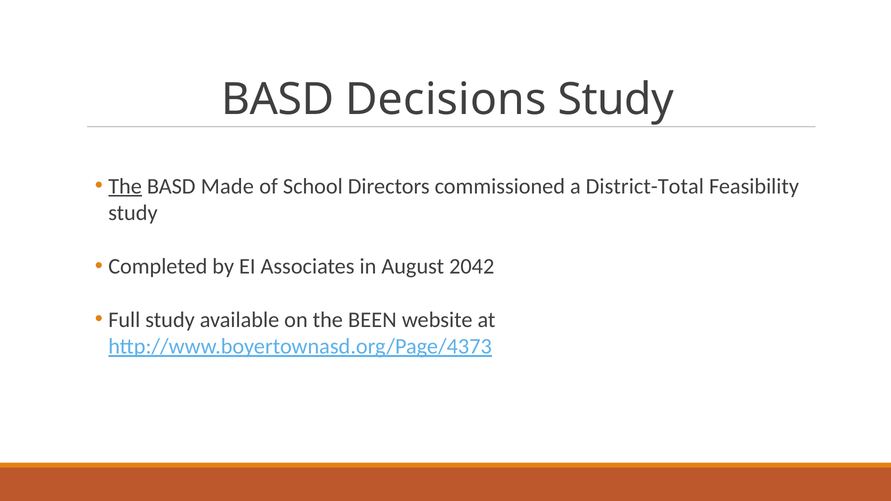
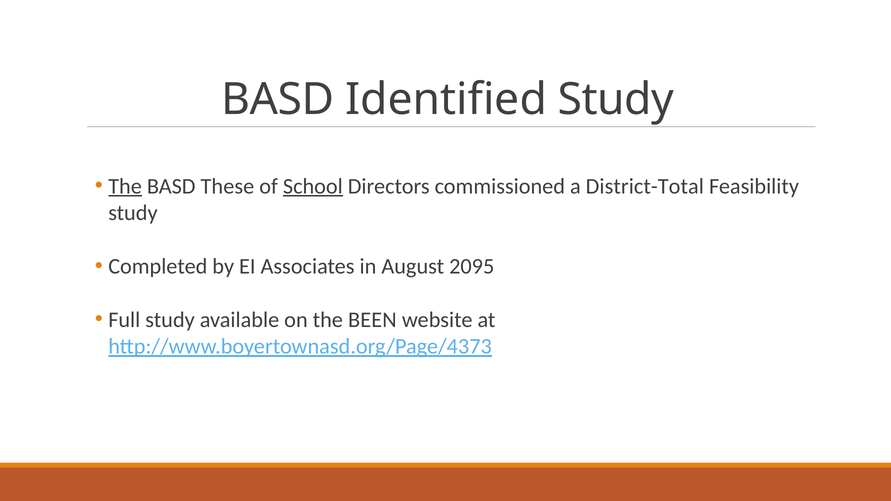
Decisions: Decisions -> Identified
Made: Made -> These
School underline: none -> present
2042: 2042 -> 2095
